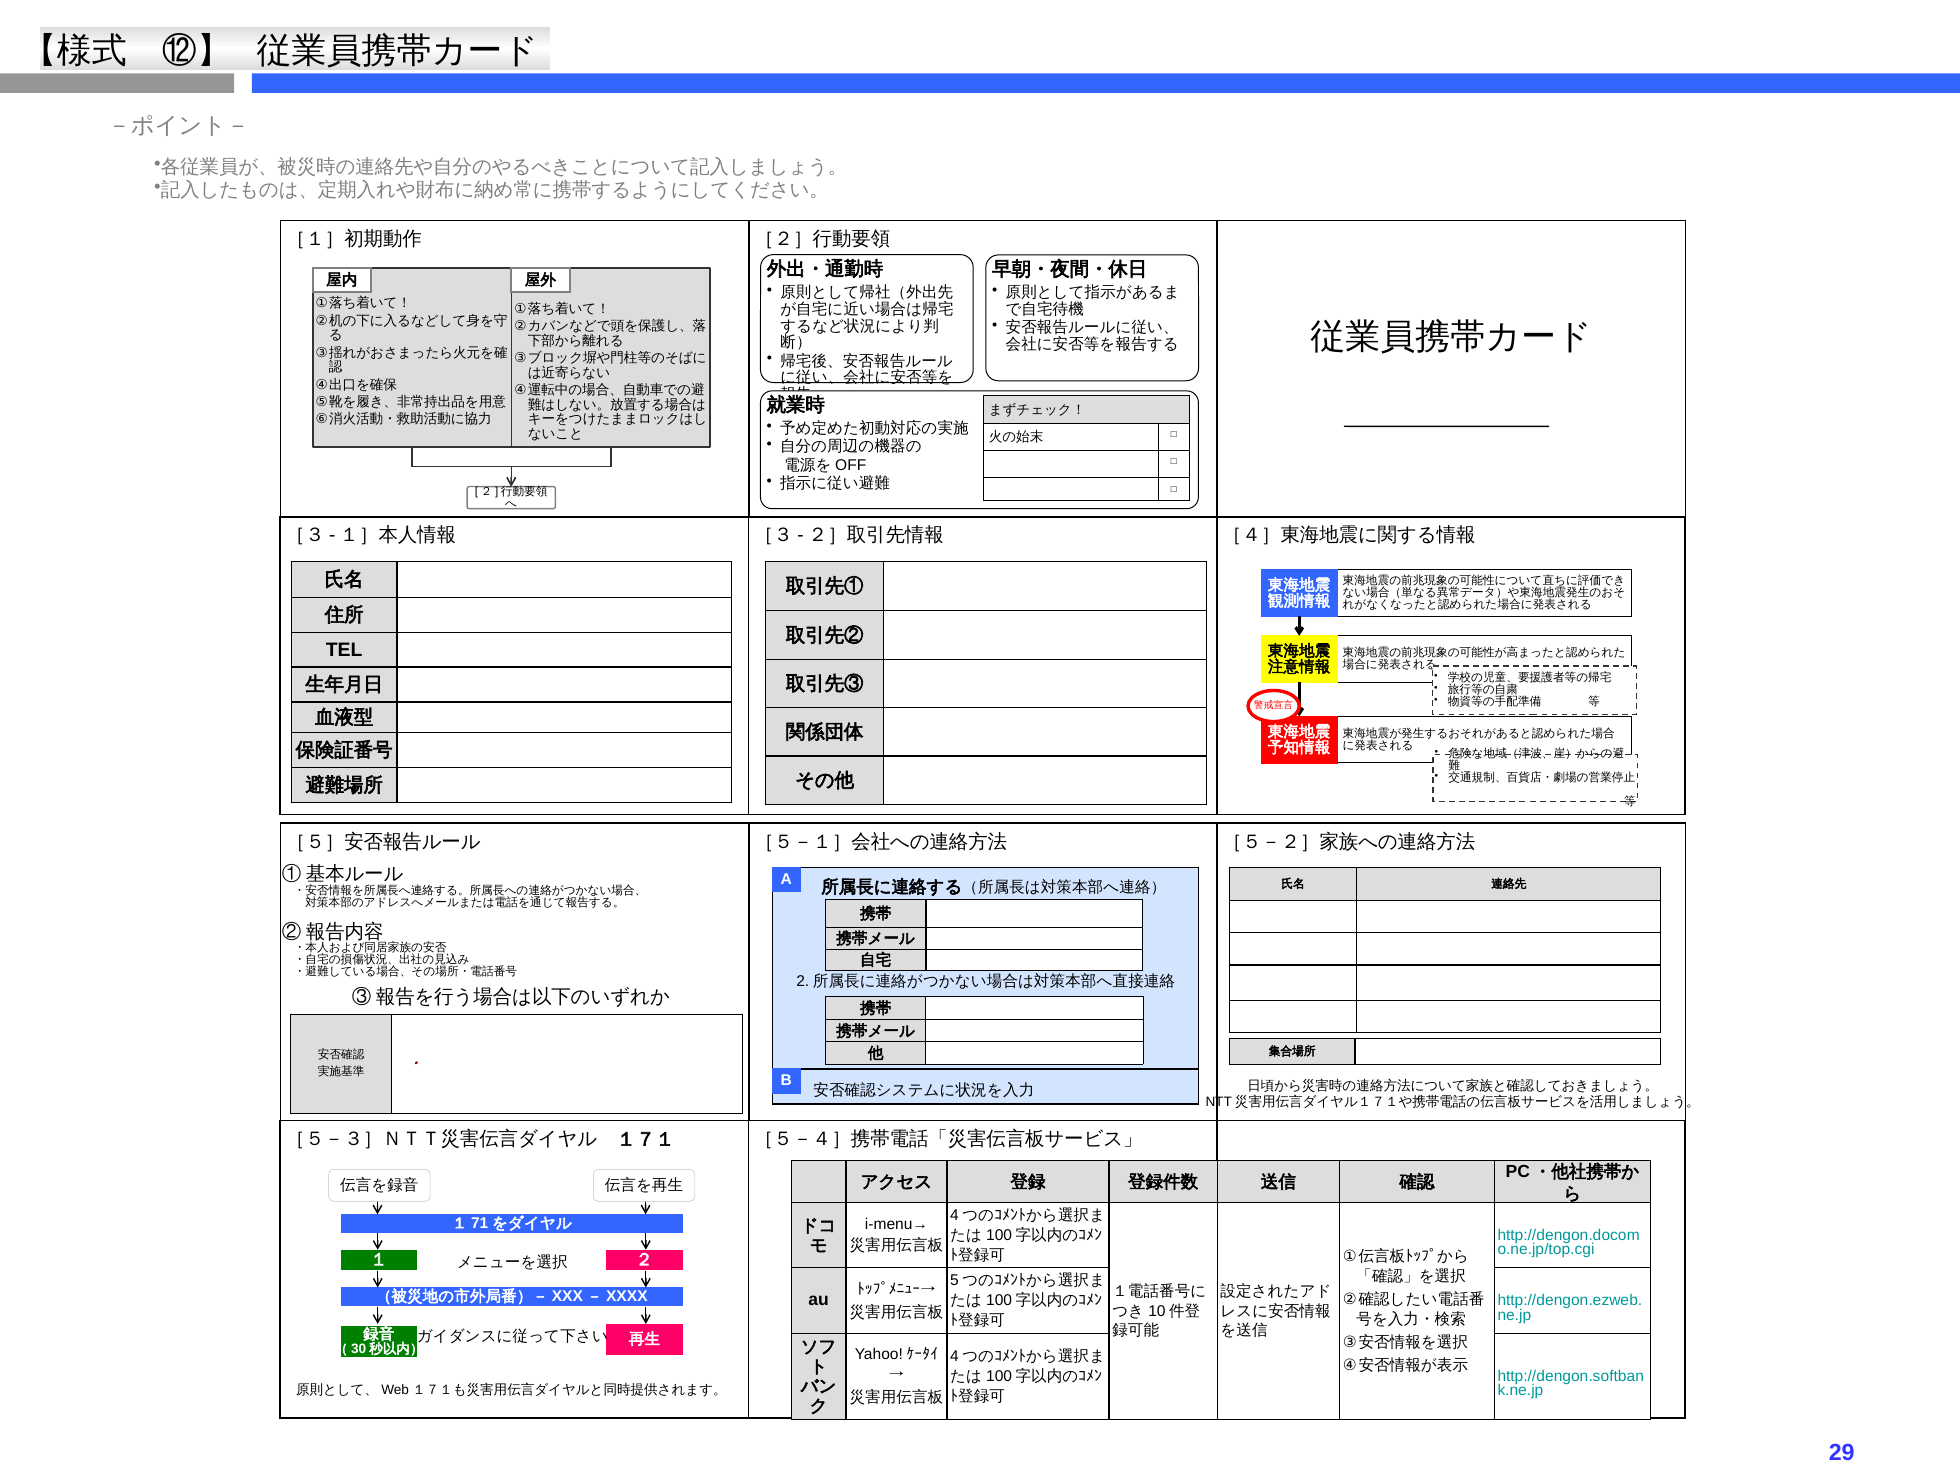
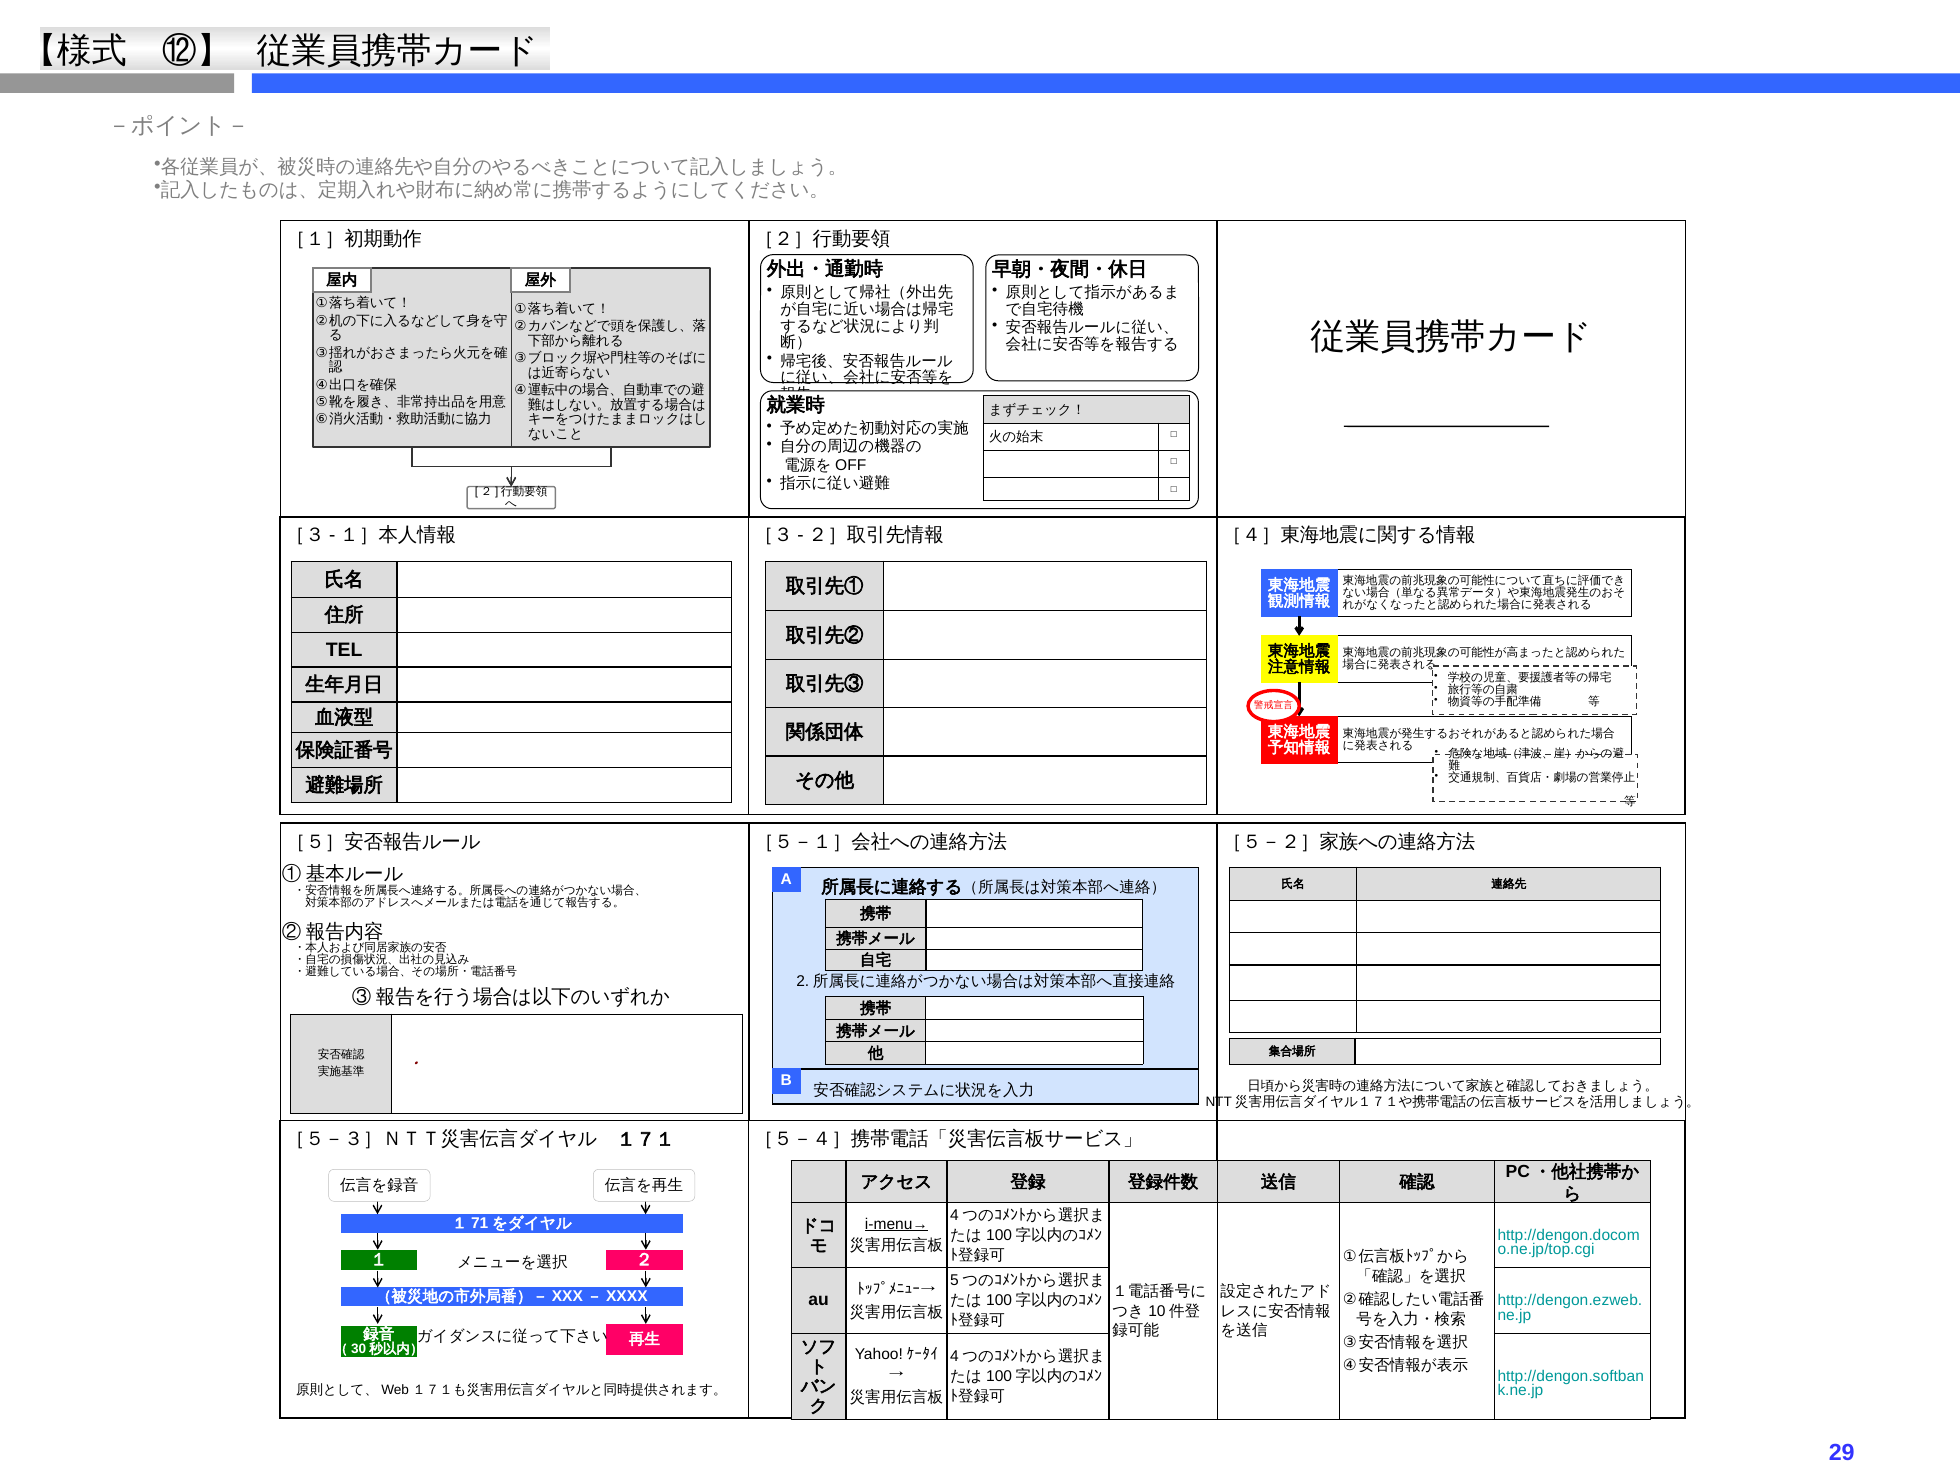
i-menu→ underline: none -> present
